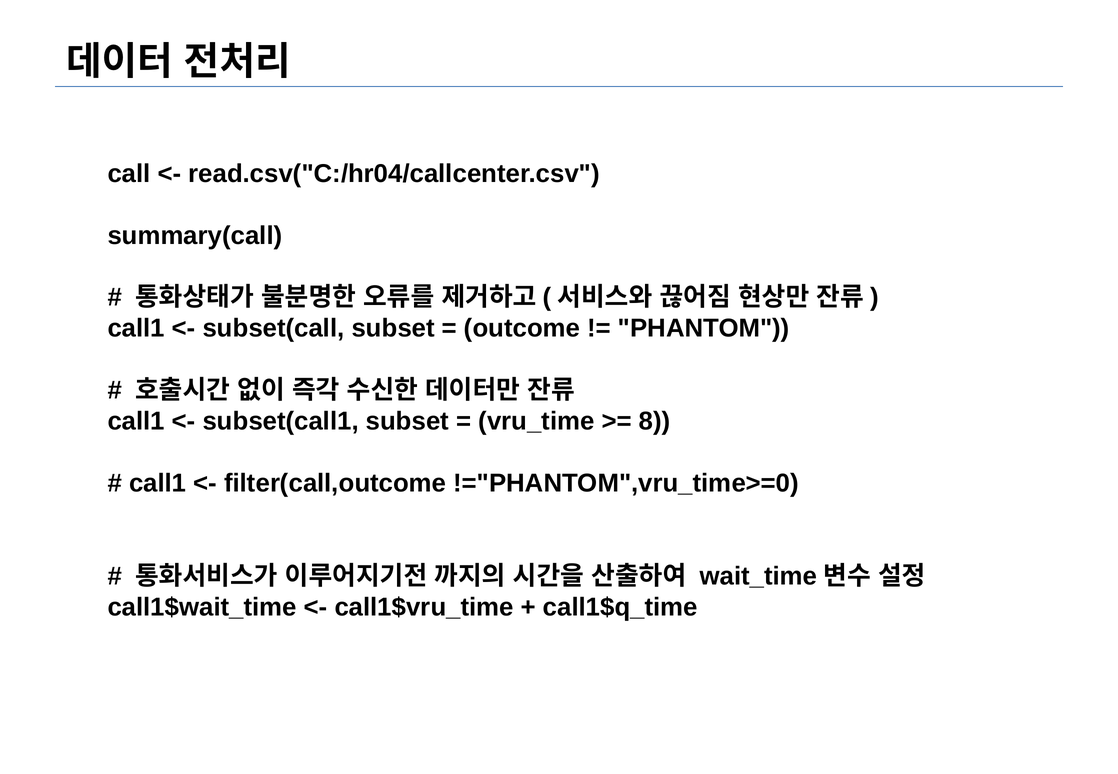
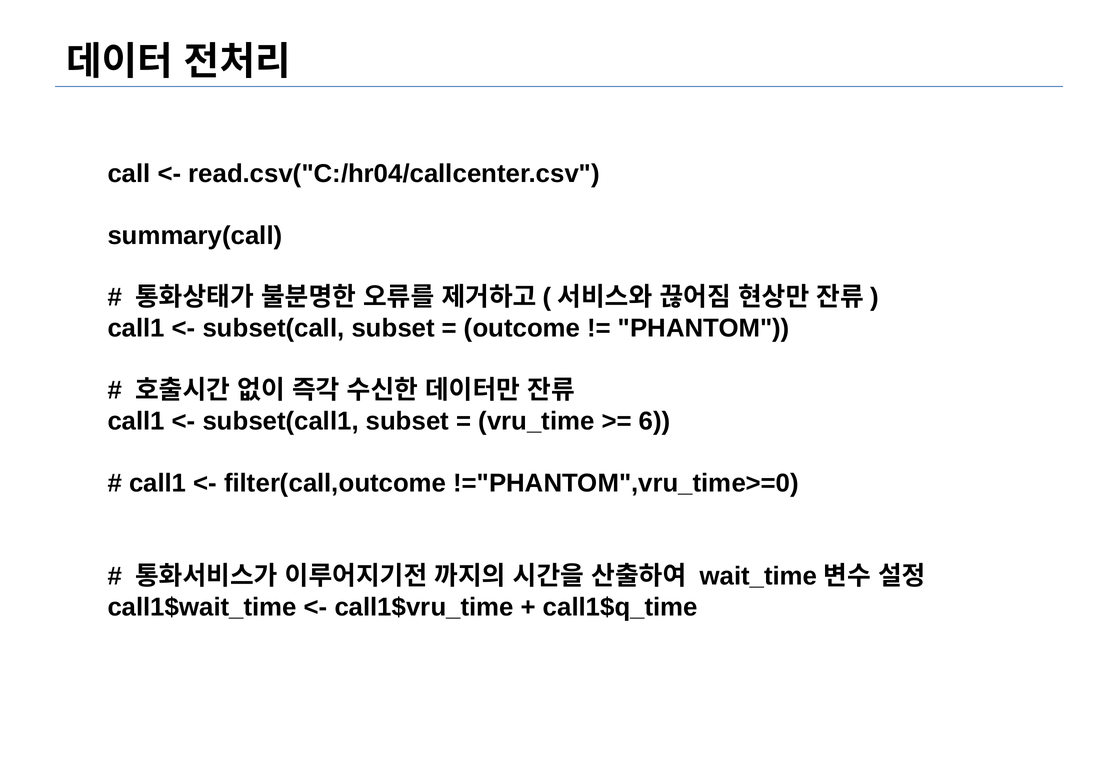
8: 8 -> 6
